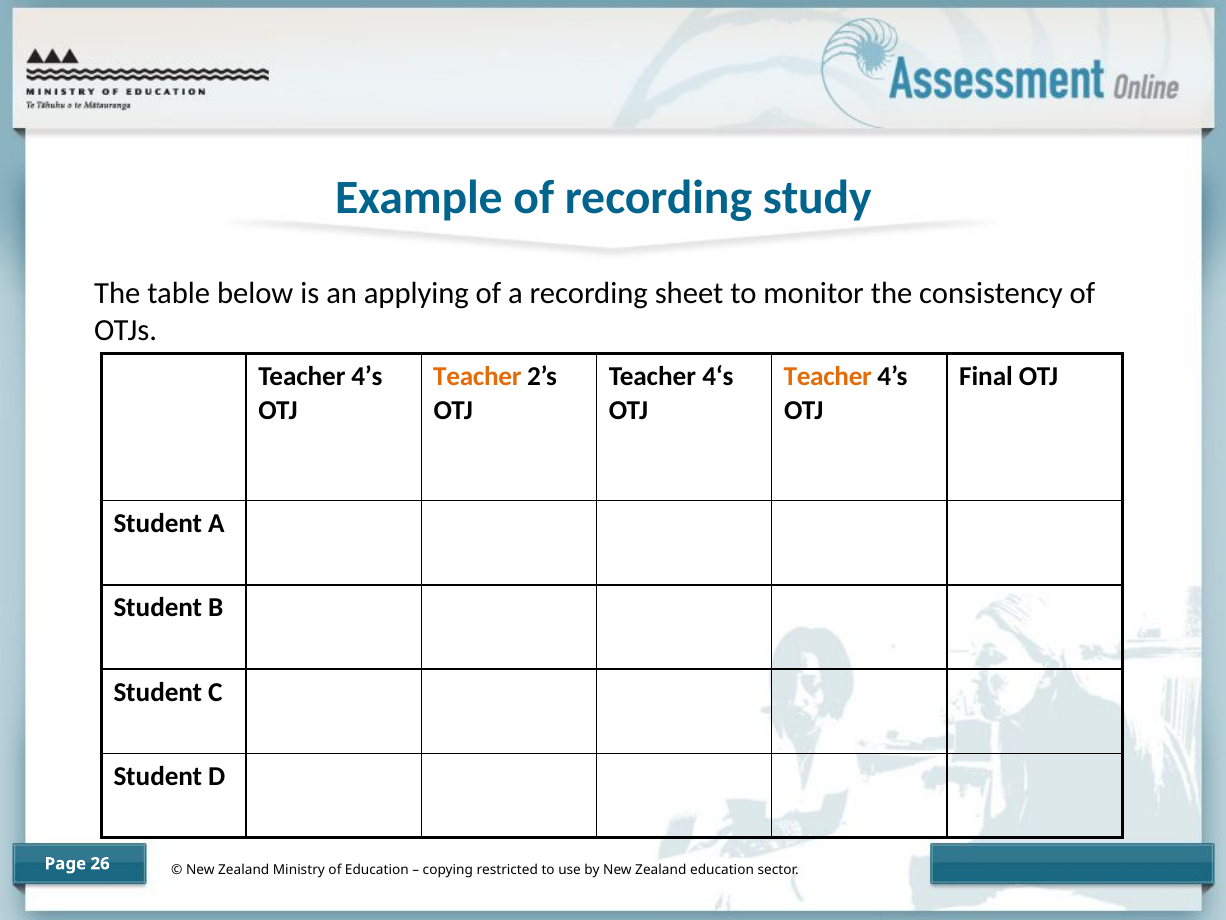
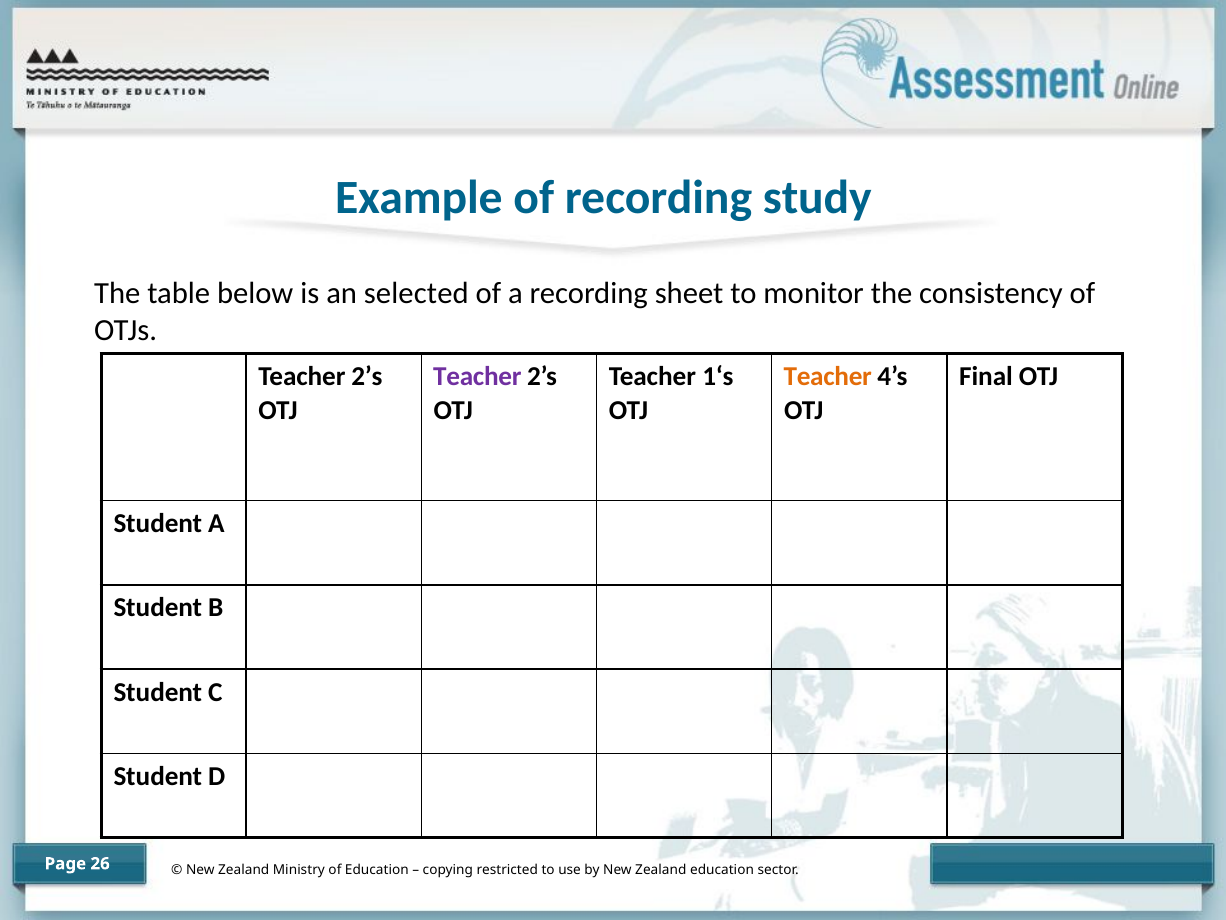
applying: applying -> selected
4’s at (367, 377): 4’s -> 2’s
Teacher at (477, 377) colour: orange -> purple
4‘s: 4‘s -> 1‘s
